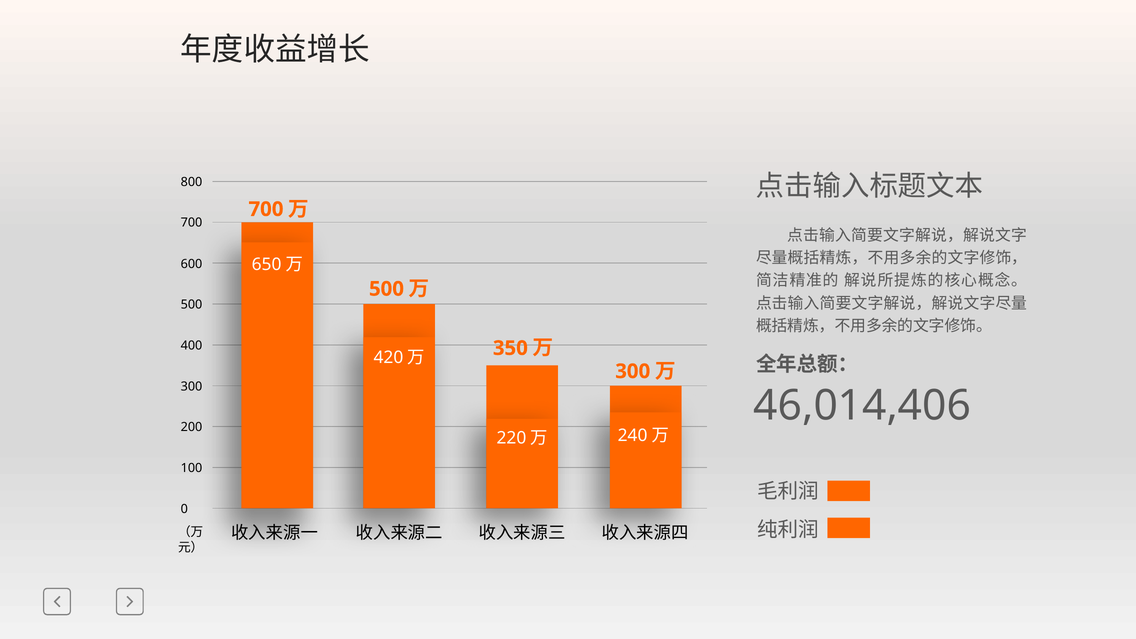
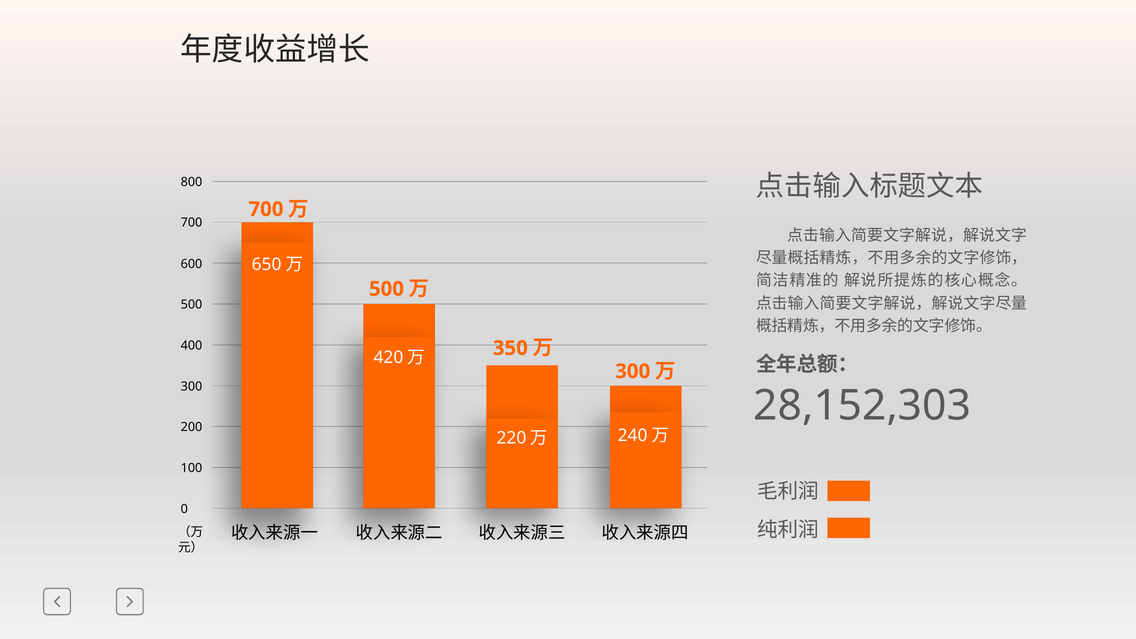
46,014,406: 46,014,406 -> 28,152,303
